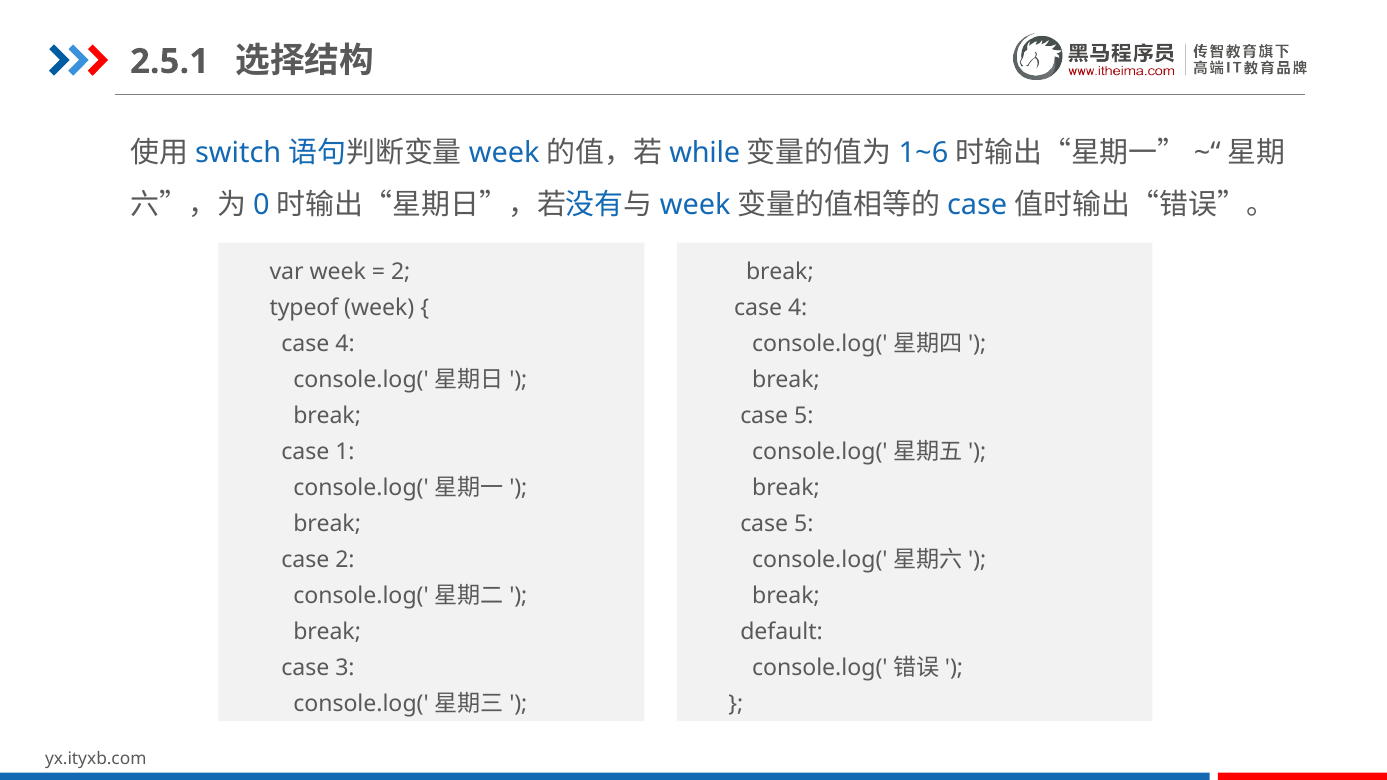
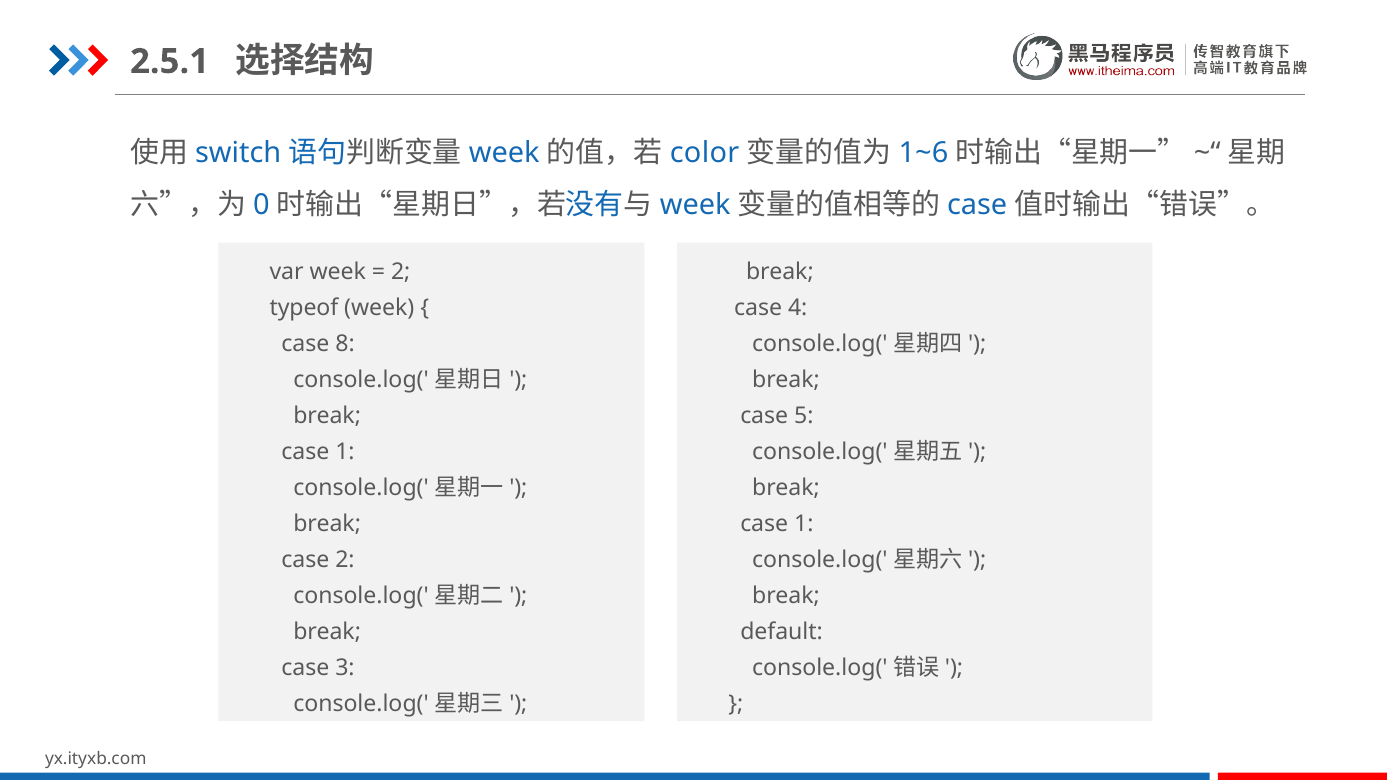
while: while -> color
4 at (345, 344): 4 -> 8
5 at (804, 524): 5 -> 1
